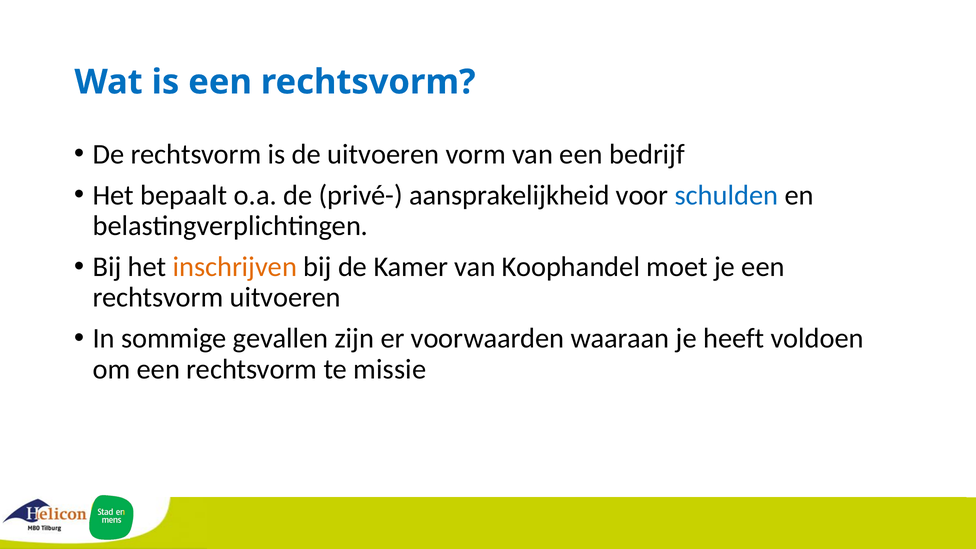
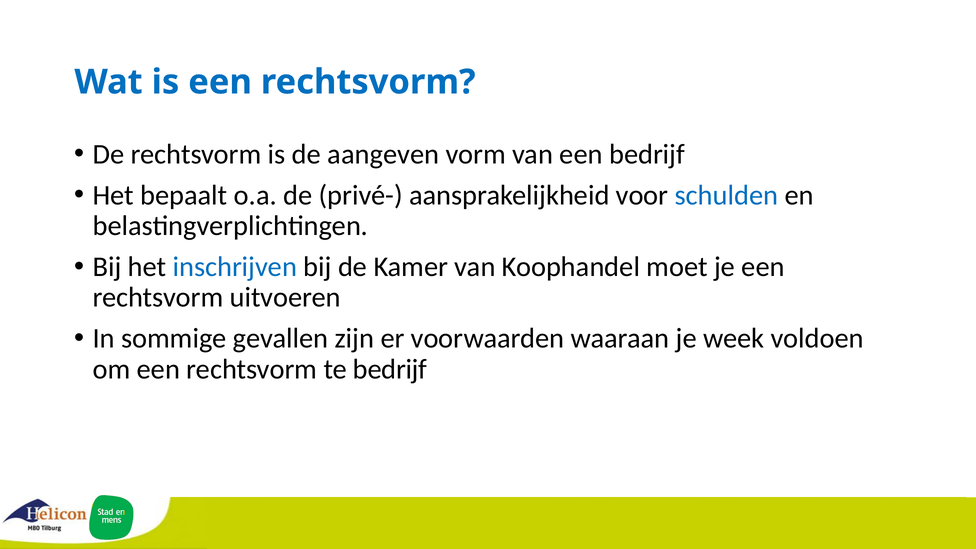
de uitvoeren: uitvoeren -> aangeven
inschrijven colour: orange -> blue
heeft: heeft -> week
te missie: missie -> bedrijf
